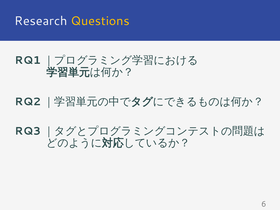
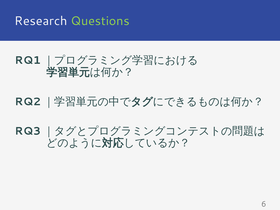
Questions colour: yellow -> light green
